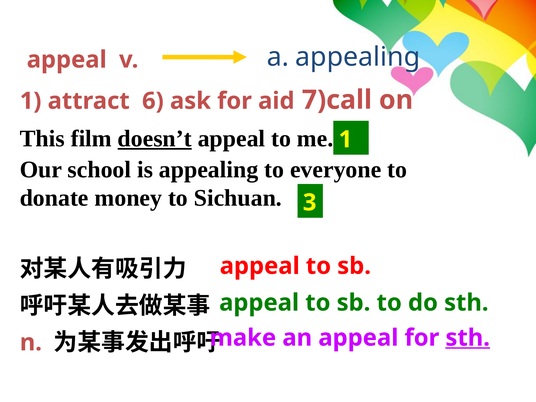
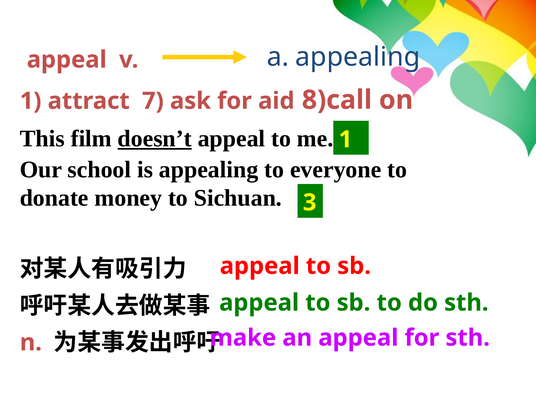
6: 6 -> 7
7)call: 7)call -> 8)call
sth at (468, 338) underline: present -> none
